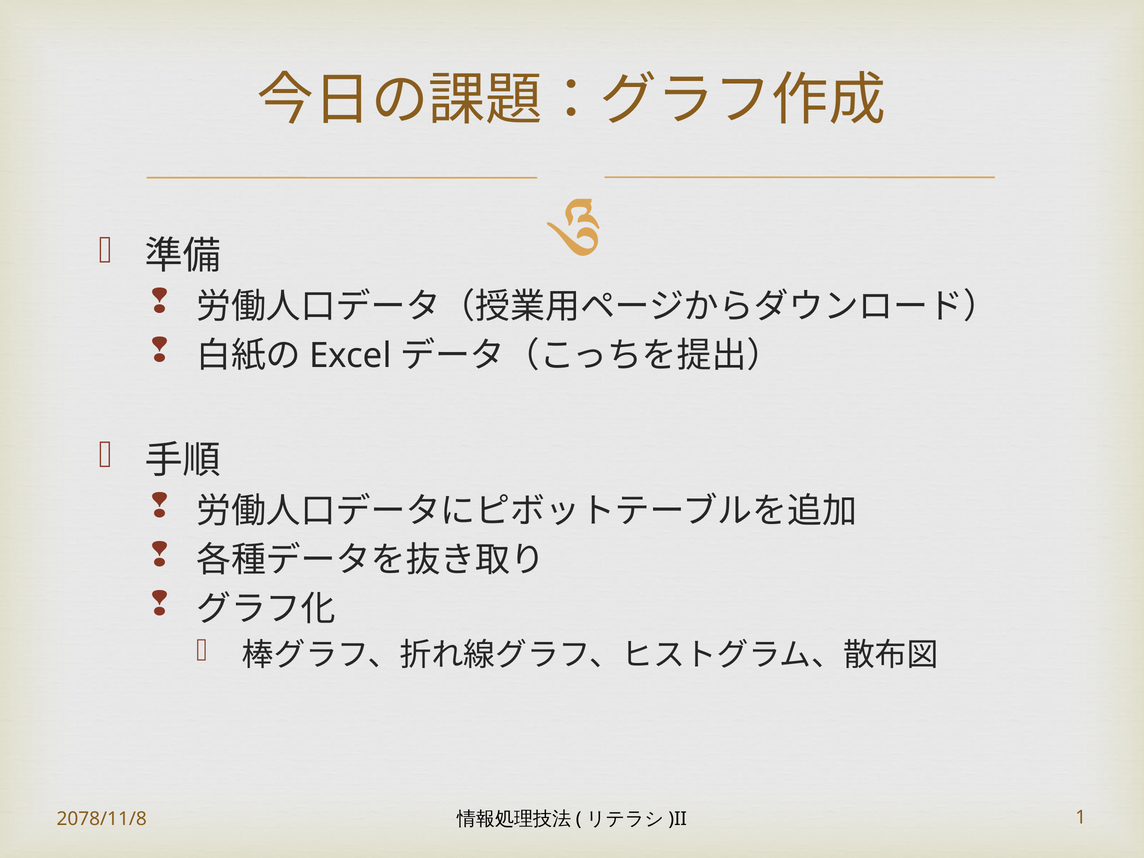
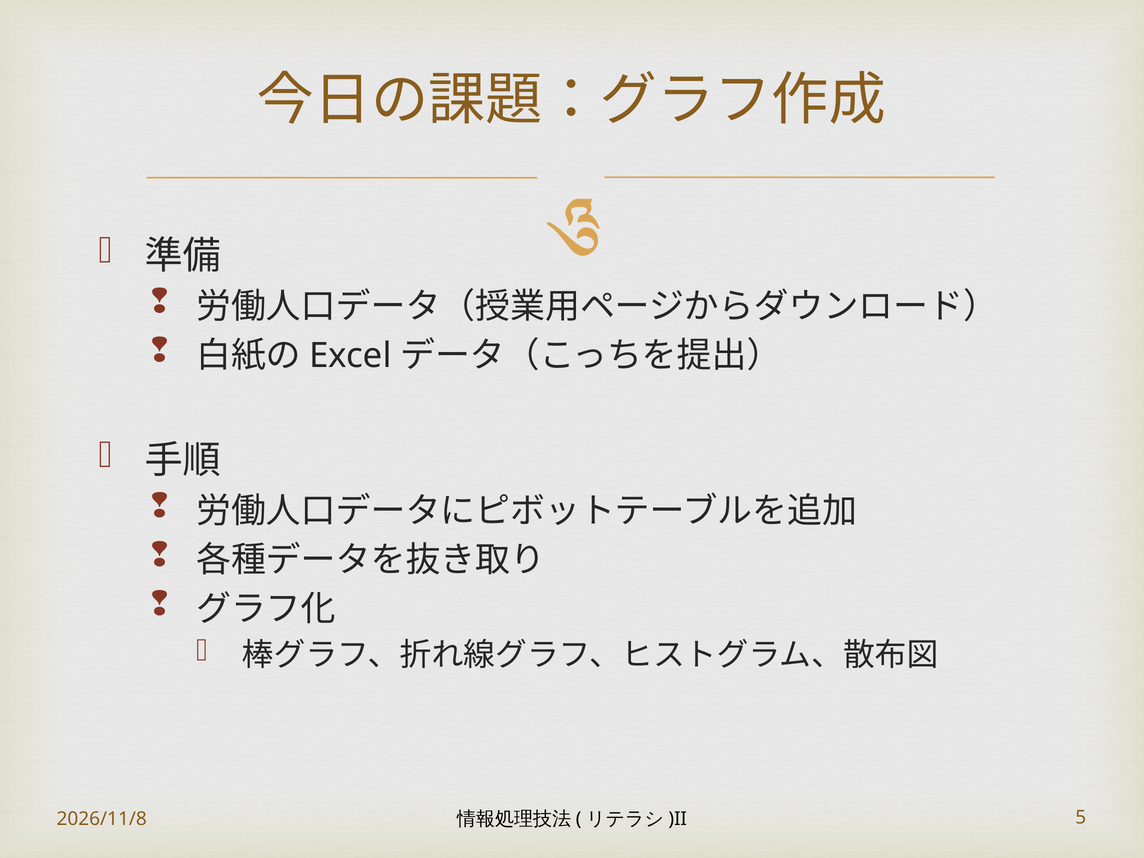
2078/11/8: 2078/11/8 -> 2026/11/8
1: 1 -> 5
